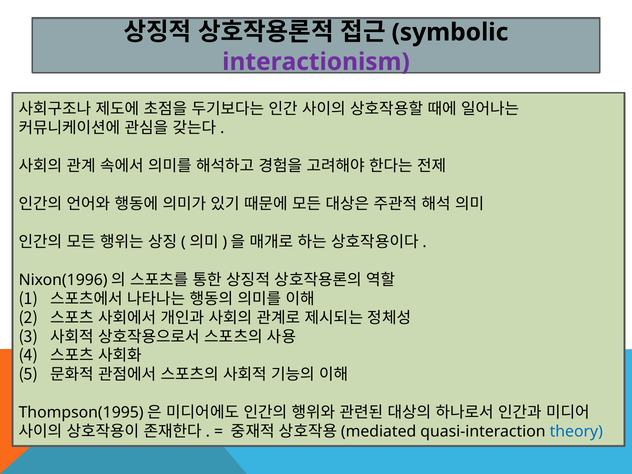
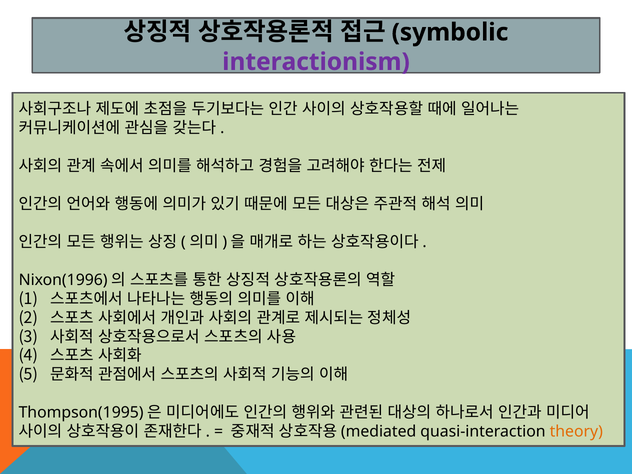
theory colour: blue -> orange
